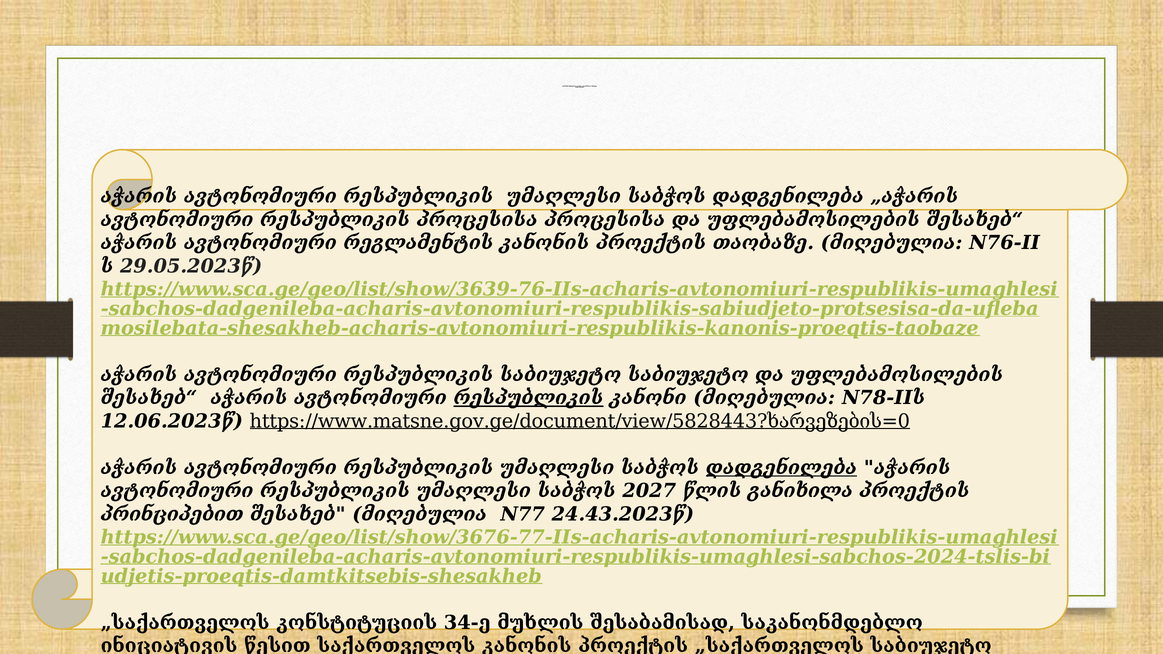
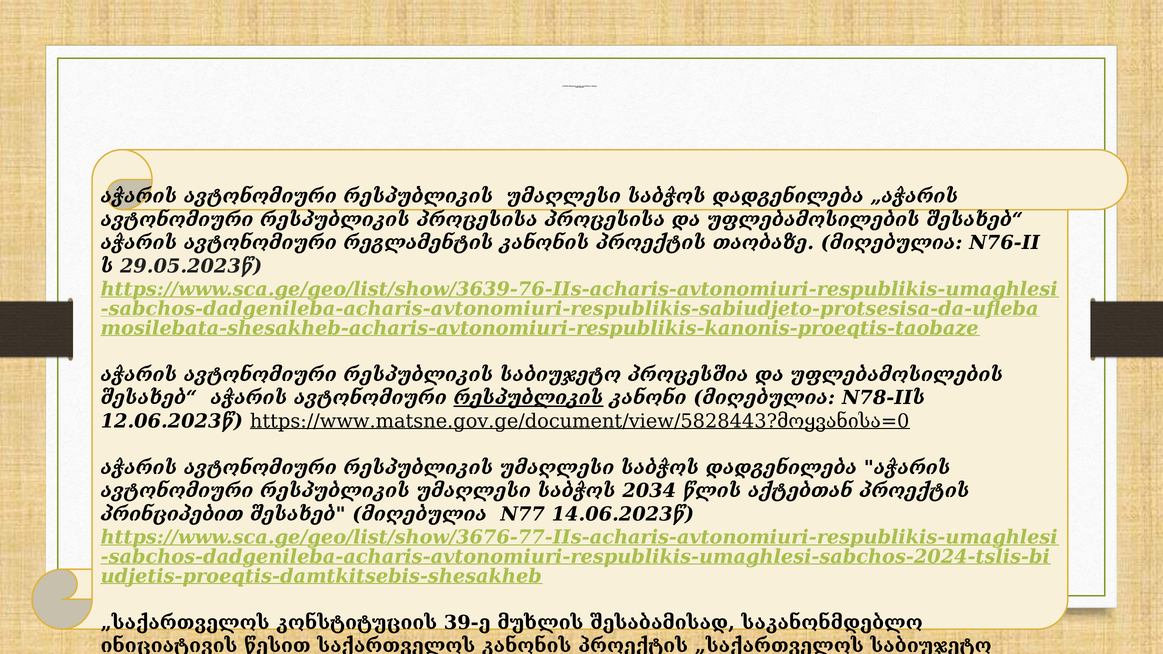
საბიუჯეტო საბიუჯეტო: საბიუჯეტო -> პროცესშია
https://www.matsne.gov.ge/document/view/5828443?ხარვეზების=0: https://www.matsne.gov.ge/document/view/5828443?ხარვეზების=0 -> https://www.matsne.gov.ge/document/view/5828443?მოყვანისა=0
დადგენილება at (781, 468) underline: present -> none
2027: 2027 -> 2034
განიხილა: განიხილა -> აქტებთან
24.43.2023წ: 24.43.2023წ -> 14.06.2023წ
34-ე: 34-ე -> 39-ე
